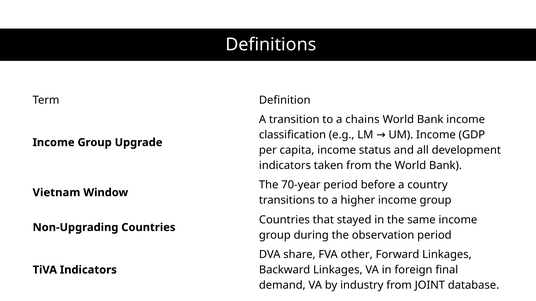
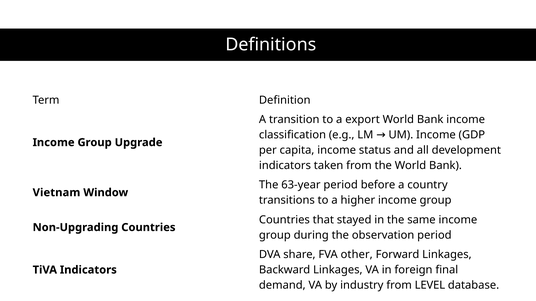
chains: chains -> export
70-year: 70-year -> 63-year
JOINT: JOINT -> LEVEL
